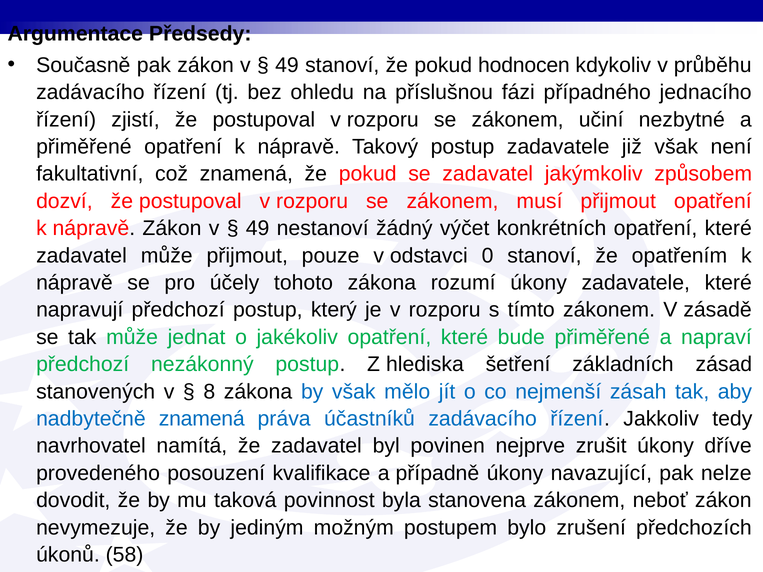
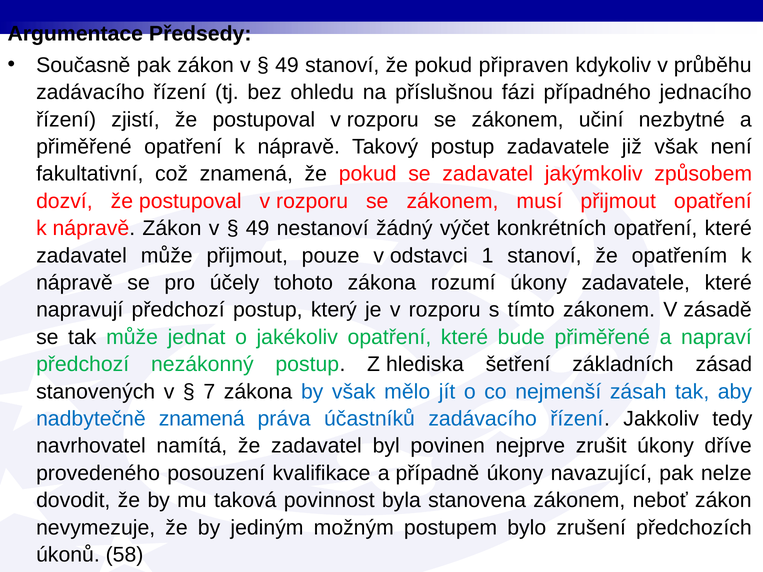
hodnocen: hodnocen -> připraven
0: 0 -> 1
8: 8 -> 7
